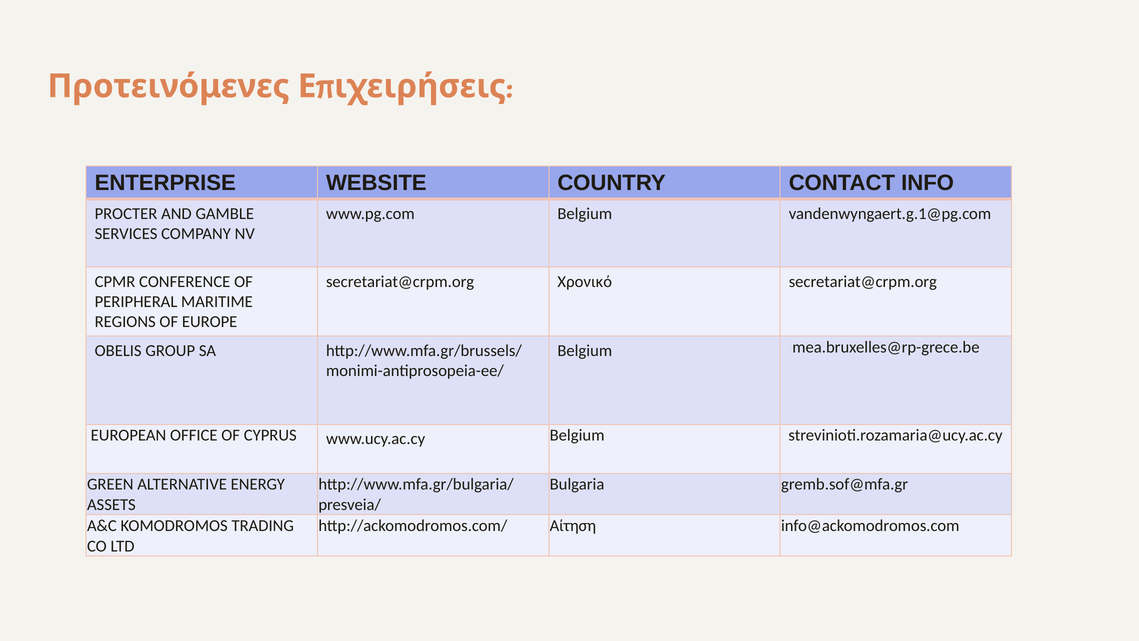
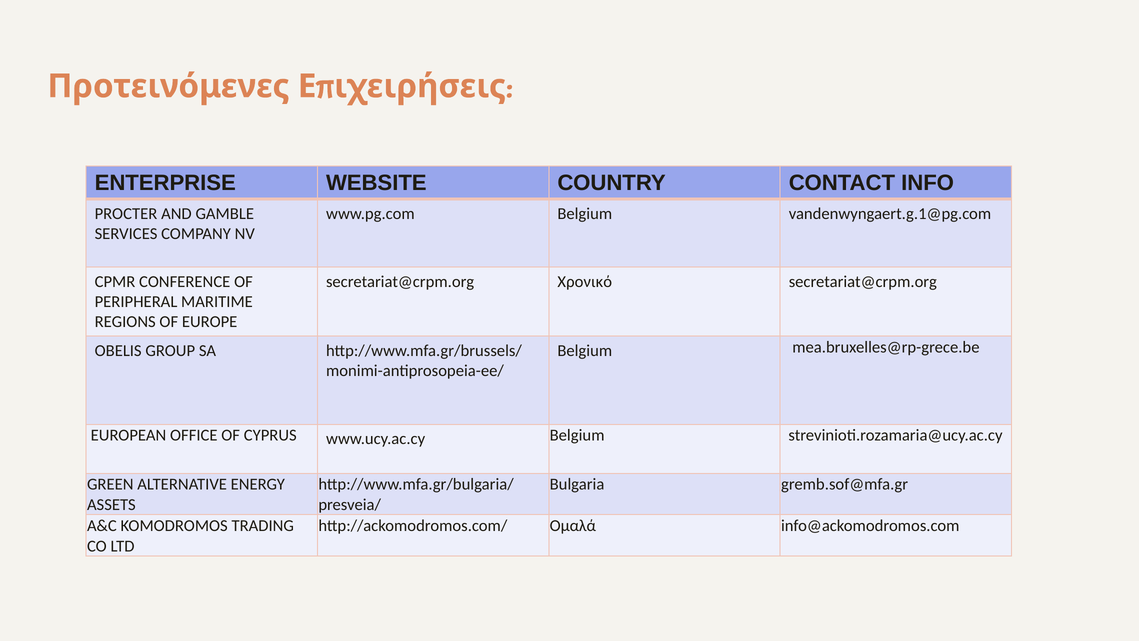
Αίτηση: Αίτηση -> Ομαλά
